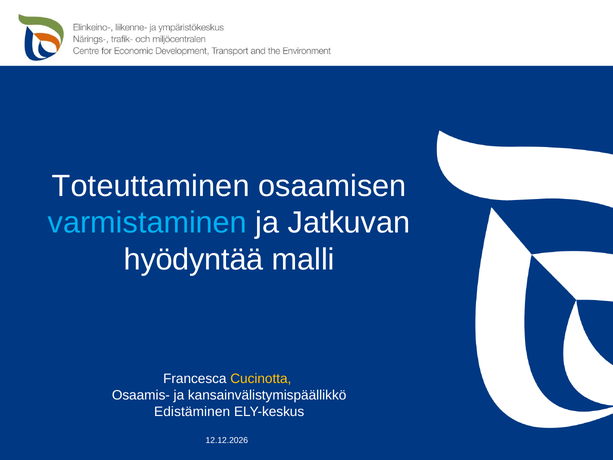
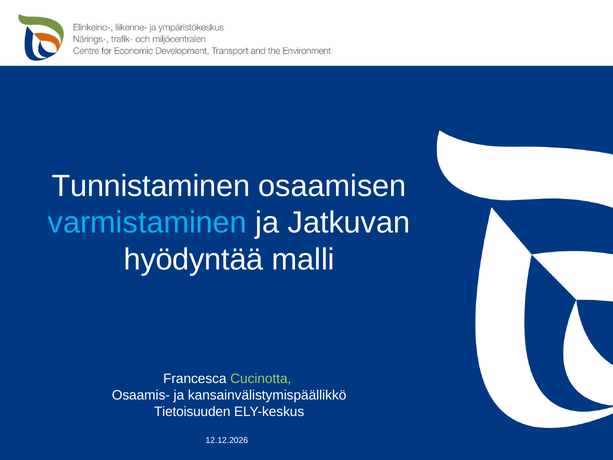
Toteuttaminen: Toteuttaminen -> Tunnistaminen
Cucinotta colour: yellow -> light green
Edistäminen: Edistäminen -> Tietoisuuden
